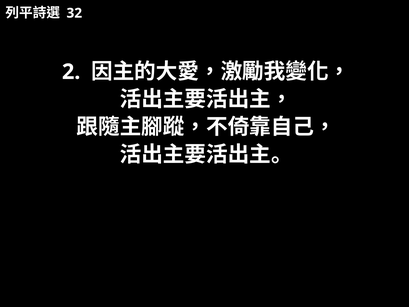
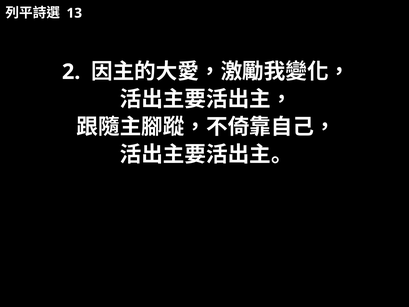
32: 32 -> 13
